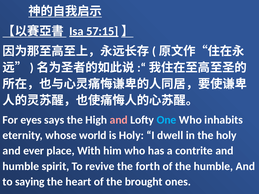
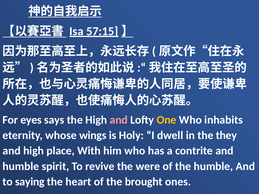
One at (166, 120) colour: light blue -> yellow
world: world -> wings
the holy: holy -> they
and ever: ever -> high
forth: forth -> were
